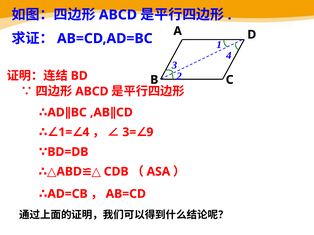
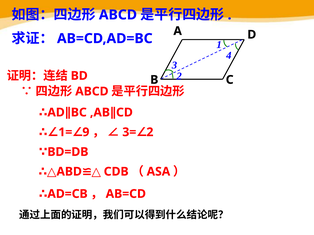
4 at (86, 132): 4 -> 9
9 at (150, 132): 9 -> 2
